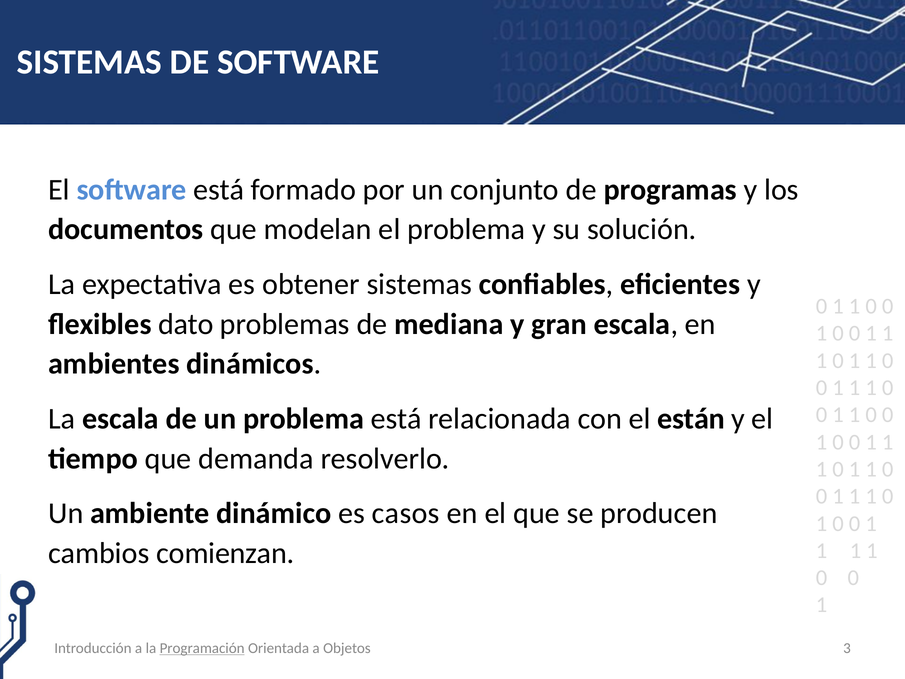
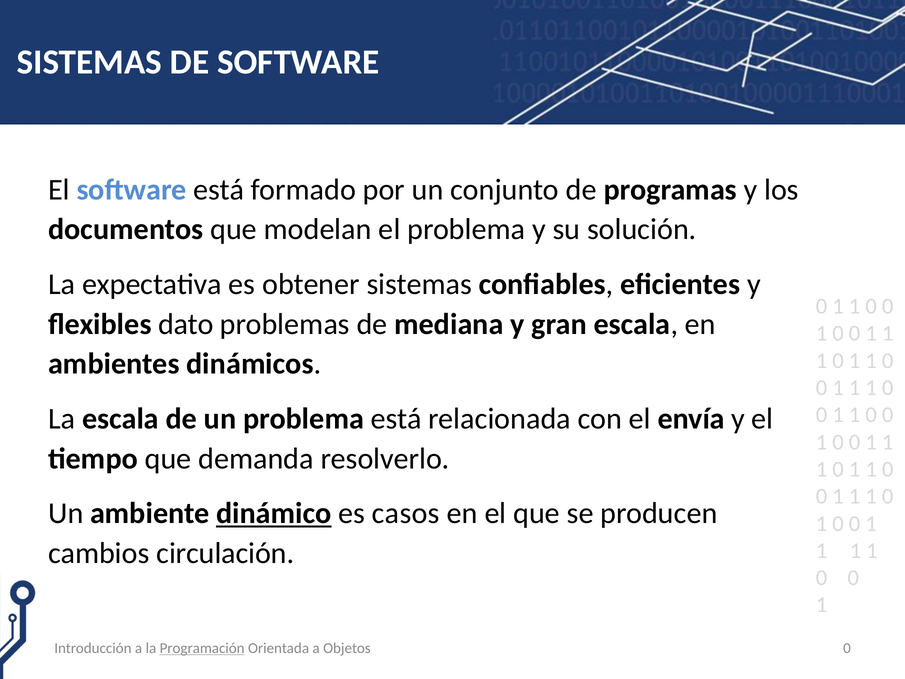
están: están -> envía
dinámico underline: none -> present
comienzan: comienzan -> circulación
Objetos 3: 3 -> 0
